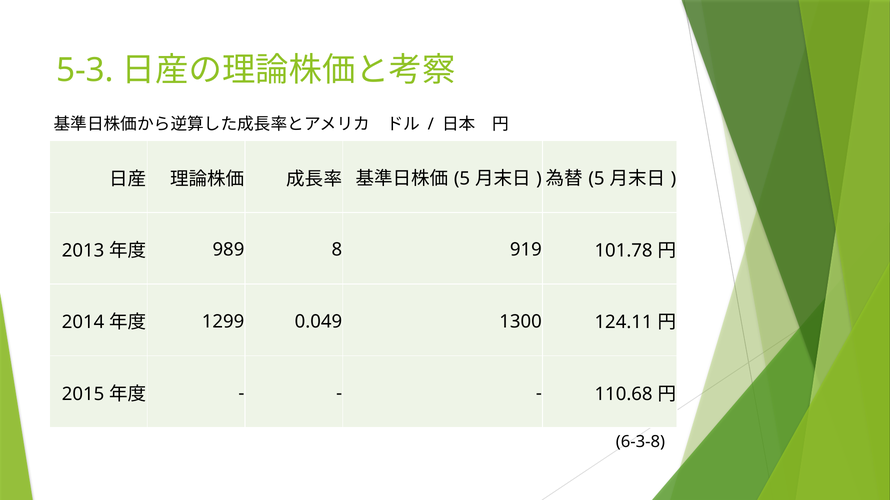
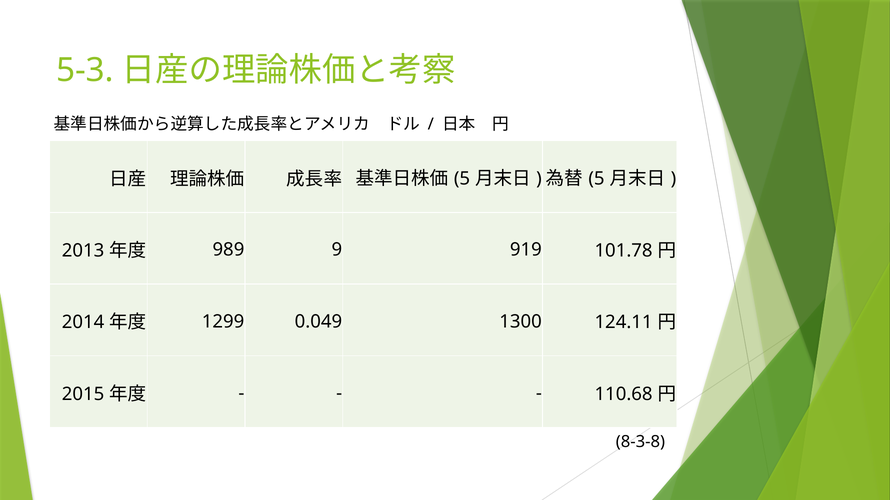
8: 8 -> 9
6-3-8: 6-3-8 -> 8-3-8
